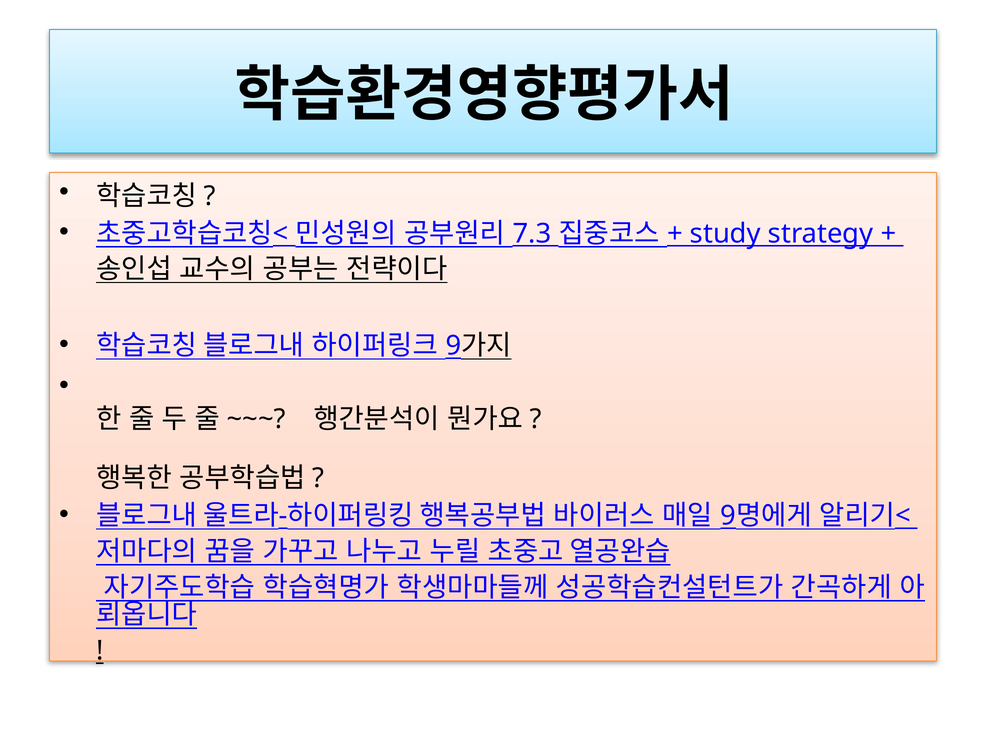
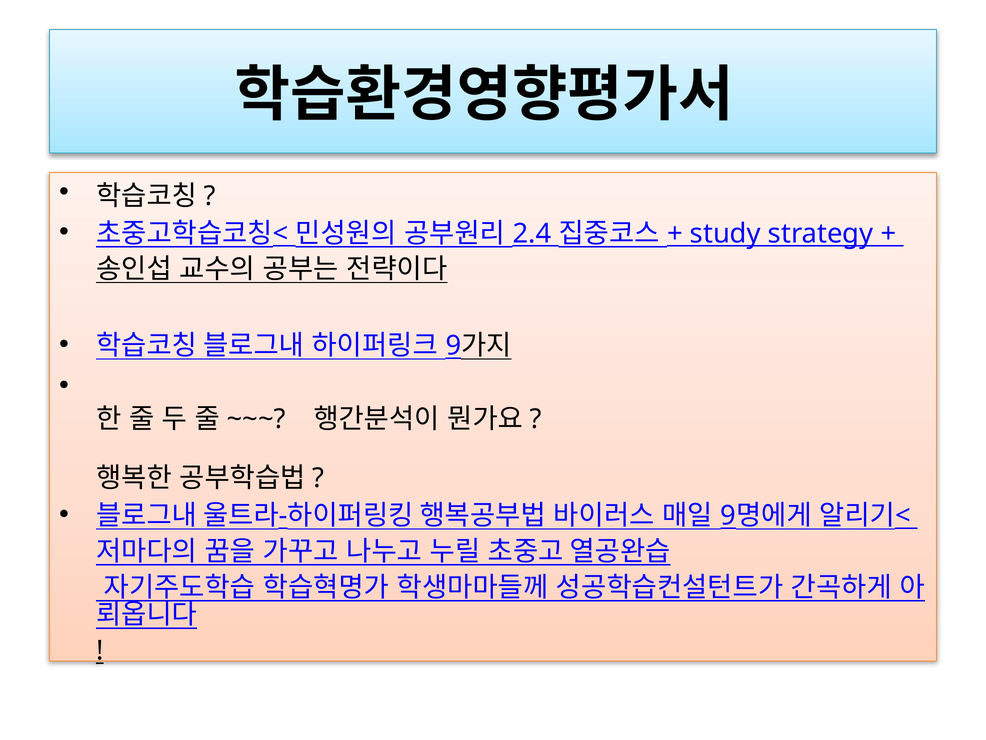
7.3: 7.3 -> 2.4
